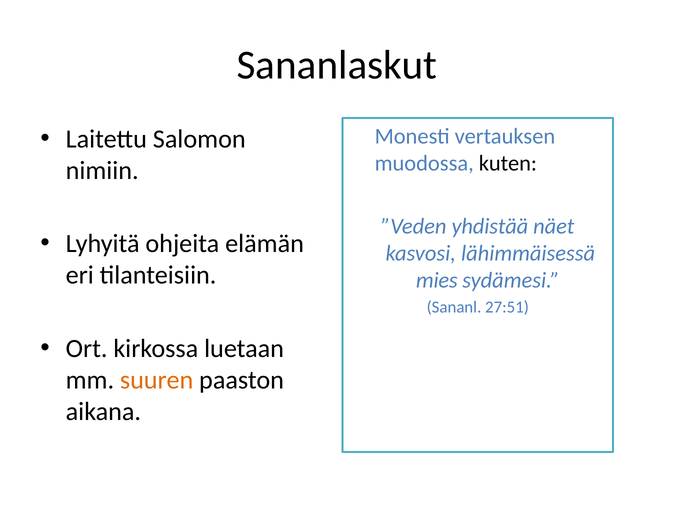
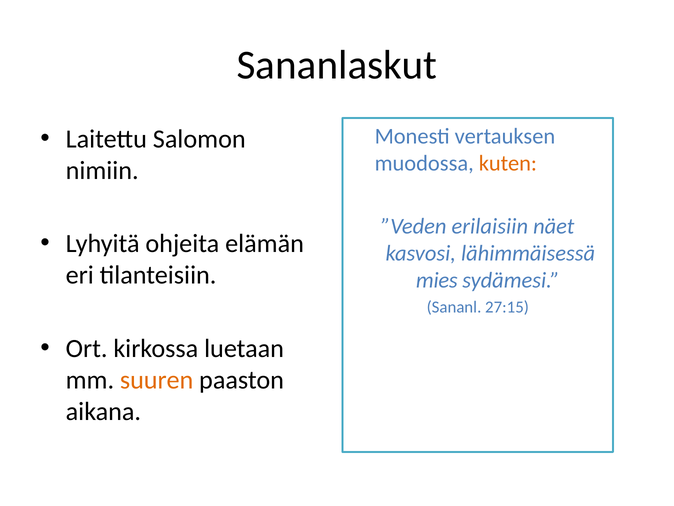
kuten colour: black -> orange
yhdistää: yhdistää -> erilaisiin
27:51: 27:51 -> 27:15
